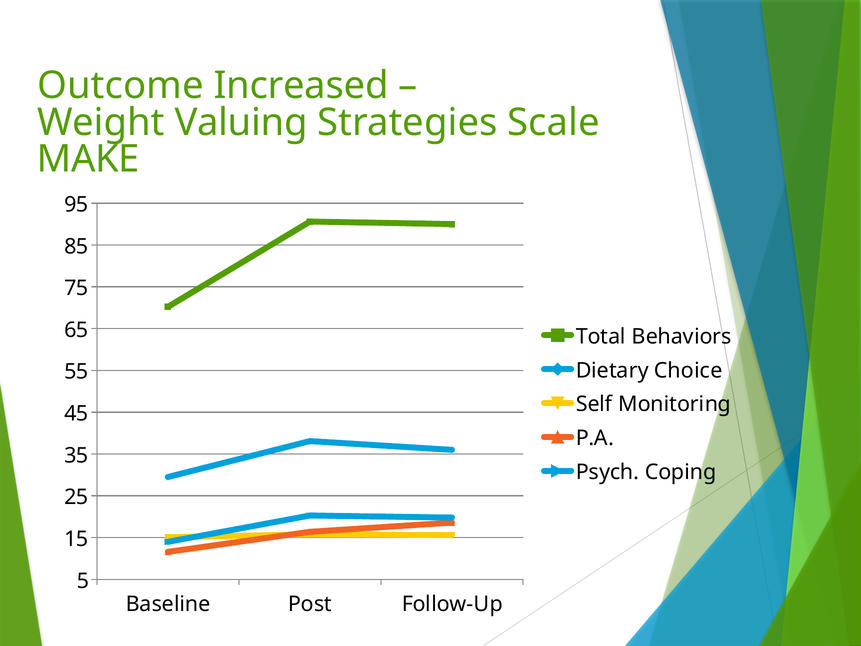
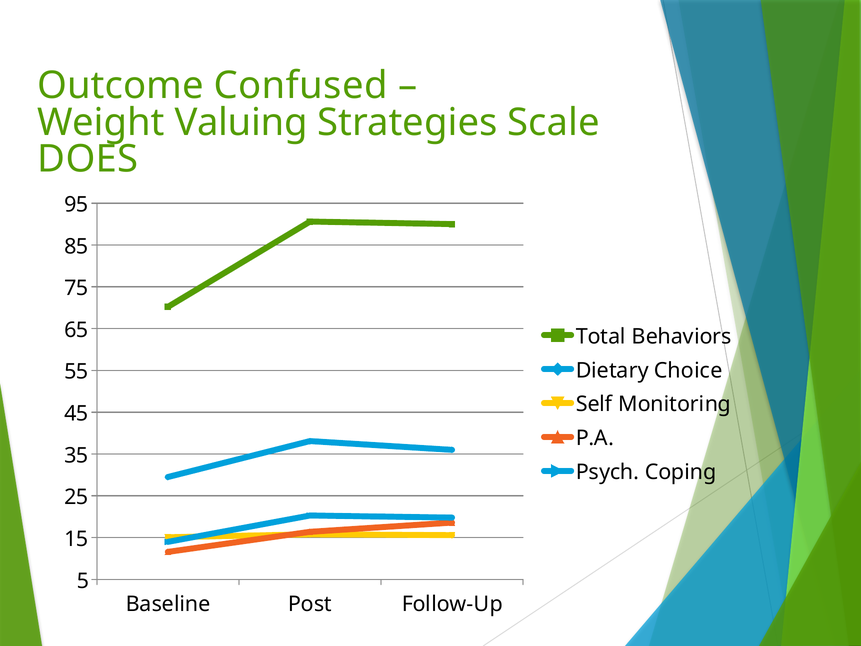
Increased: Increased -> Confused
MAKE: MAKE -> DOES
